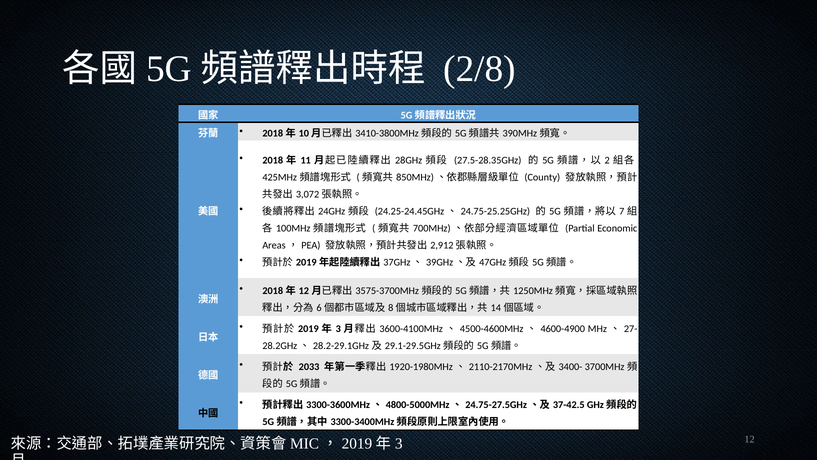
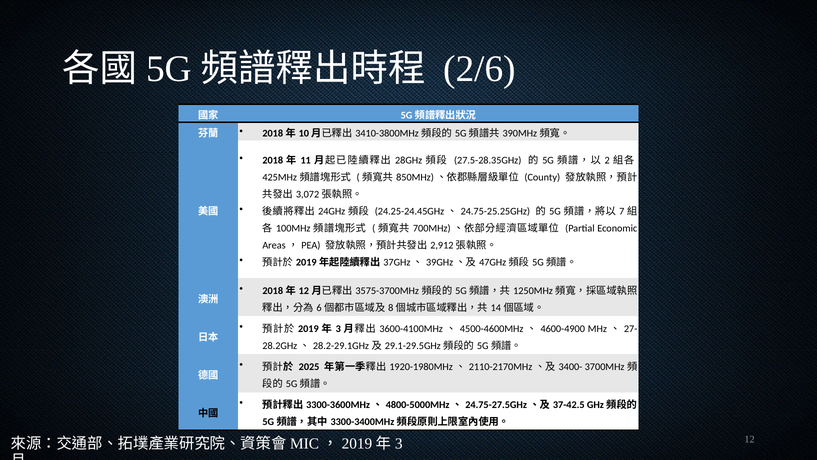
2/8: 2/8 -> 2/6
2033: 2033 -> 2025
